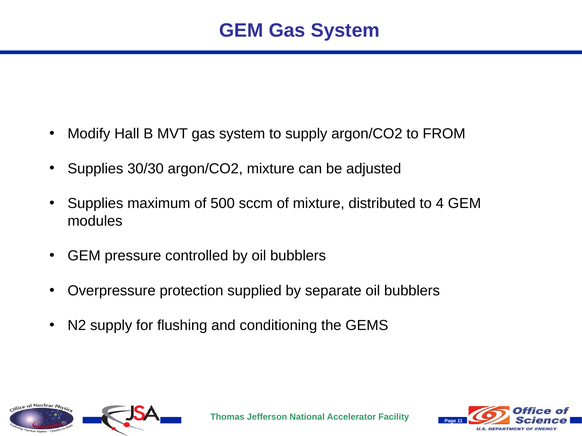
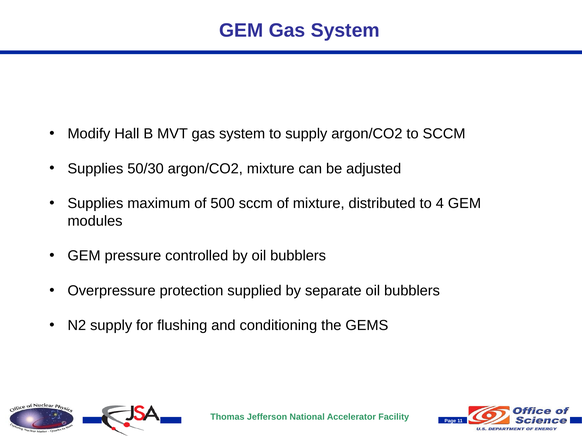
to FROM: FROM -> SCCM
30/30: 30/30 -> 50/30
